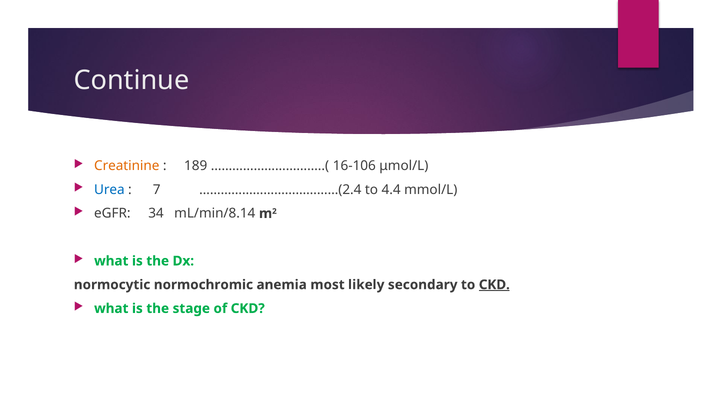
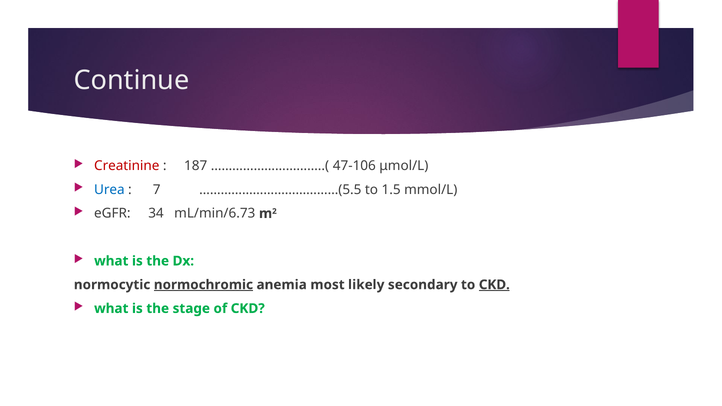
Creatinine colour: orange -> red
189: 189 -> 187
16-106: 16-106 -> 47-106
…………………………………(2.4: …………………………………(2.4 -> …………………………………(5.5
4.4: 4.4 -> 1.5
mL/min/8.14: mL/min/8.14 -> mL/min/6.73
normochromic underline: none -> present
